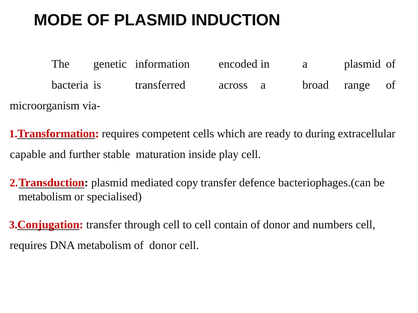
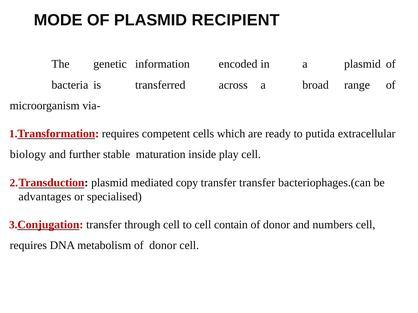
INDUCTION: INDUCTION -> RECIPIENT
during: during -> putida
capable: capable -> biology
transfer defence: defence -> transfer
metabolism at (45, 197): metabolism -> advantages
